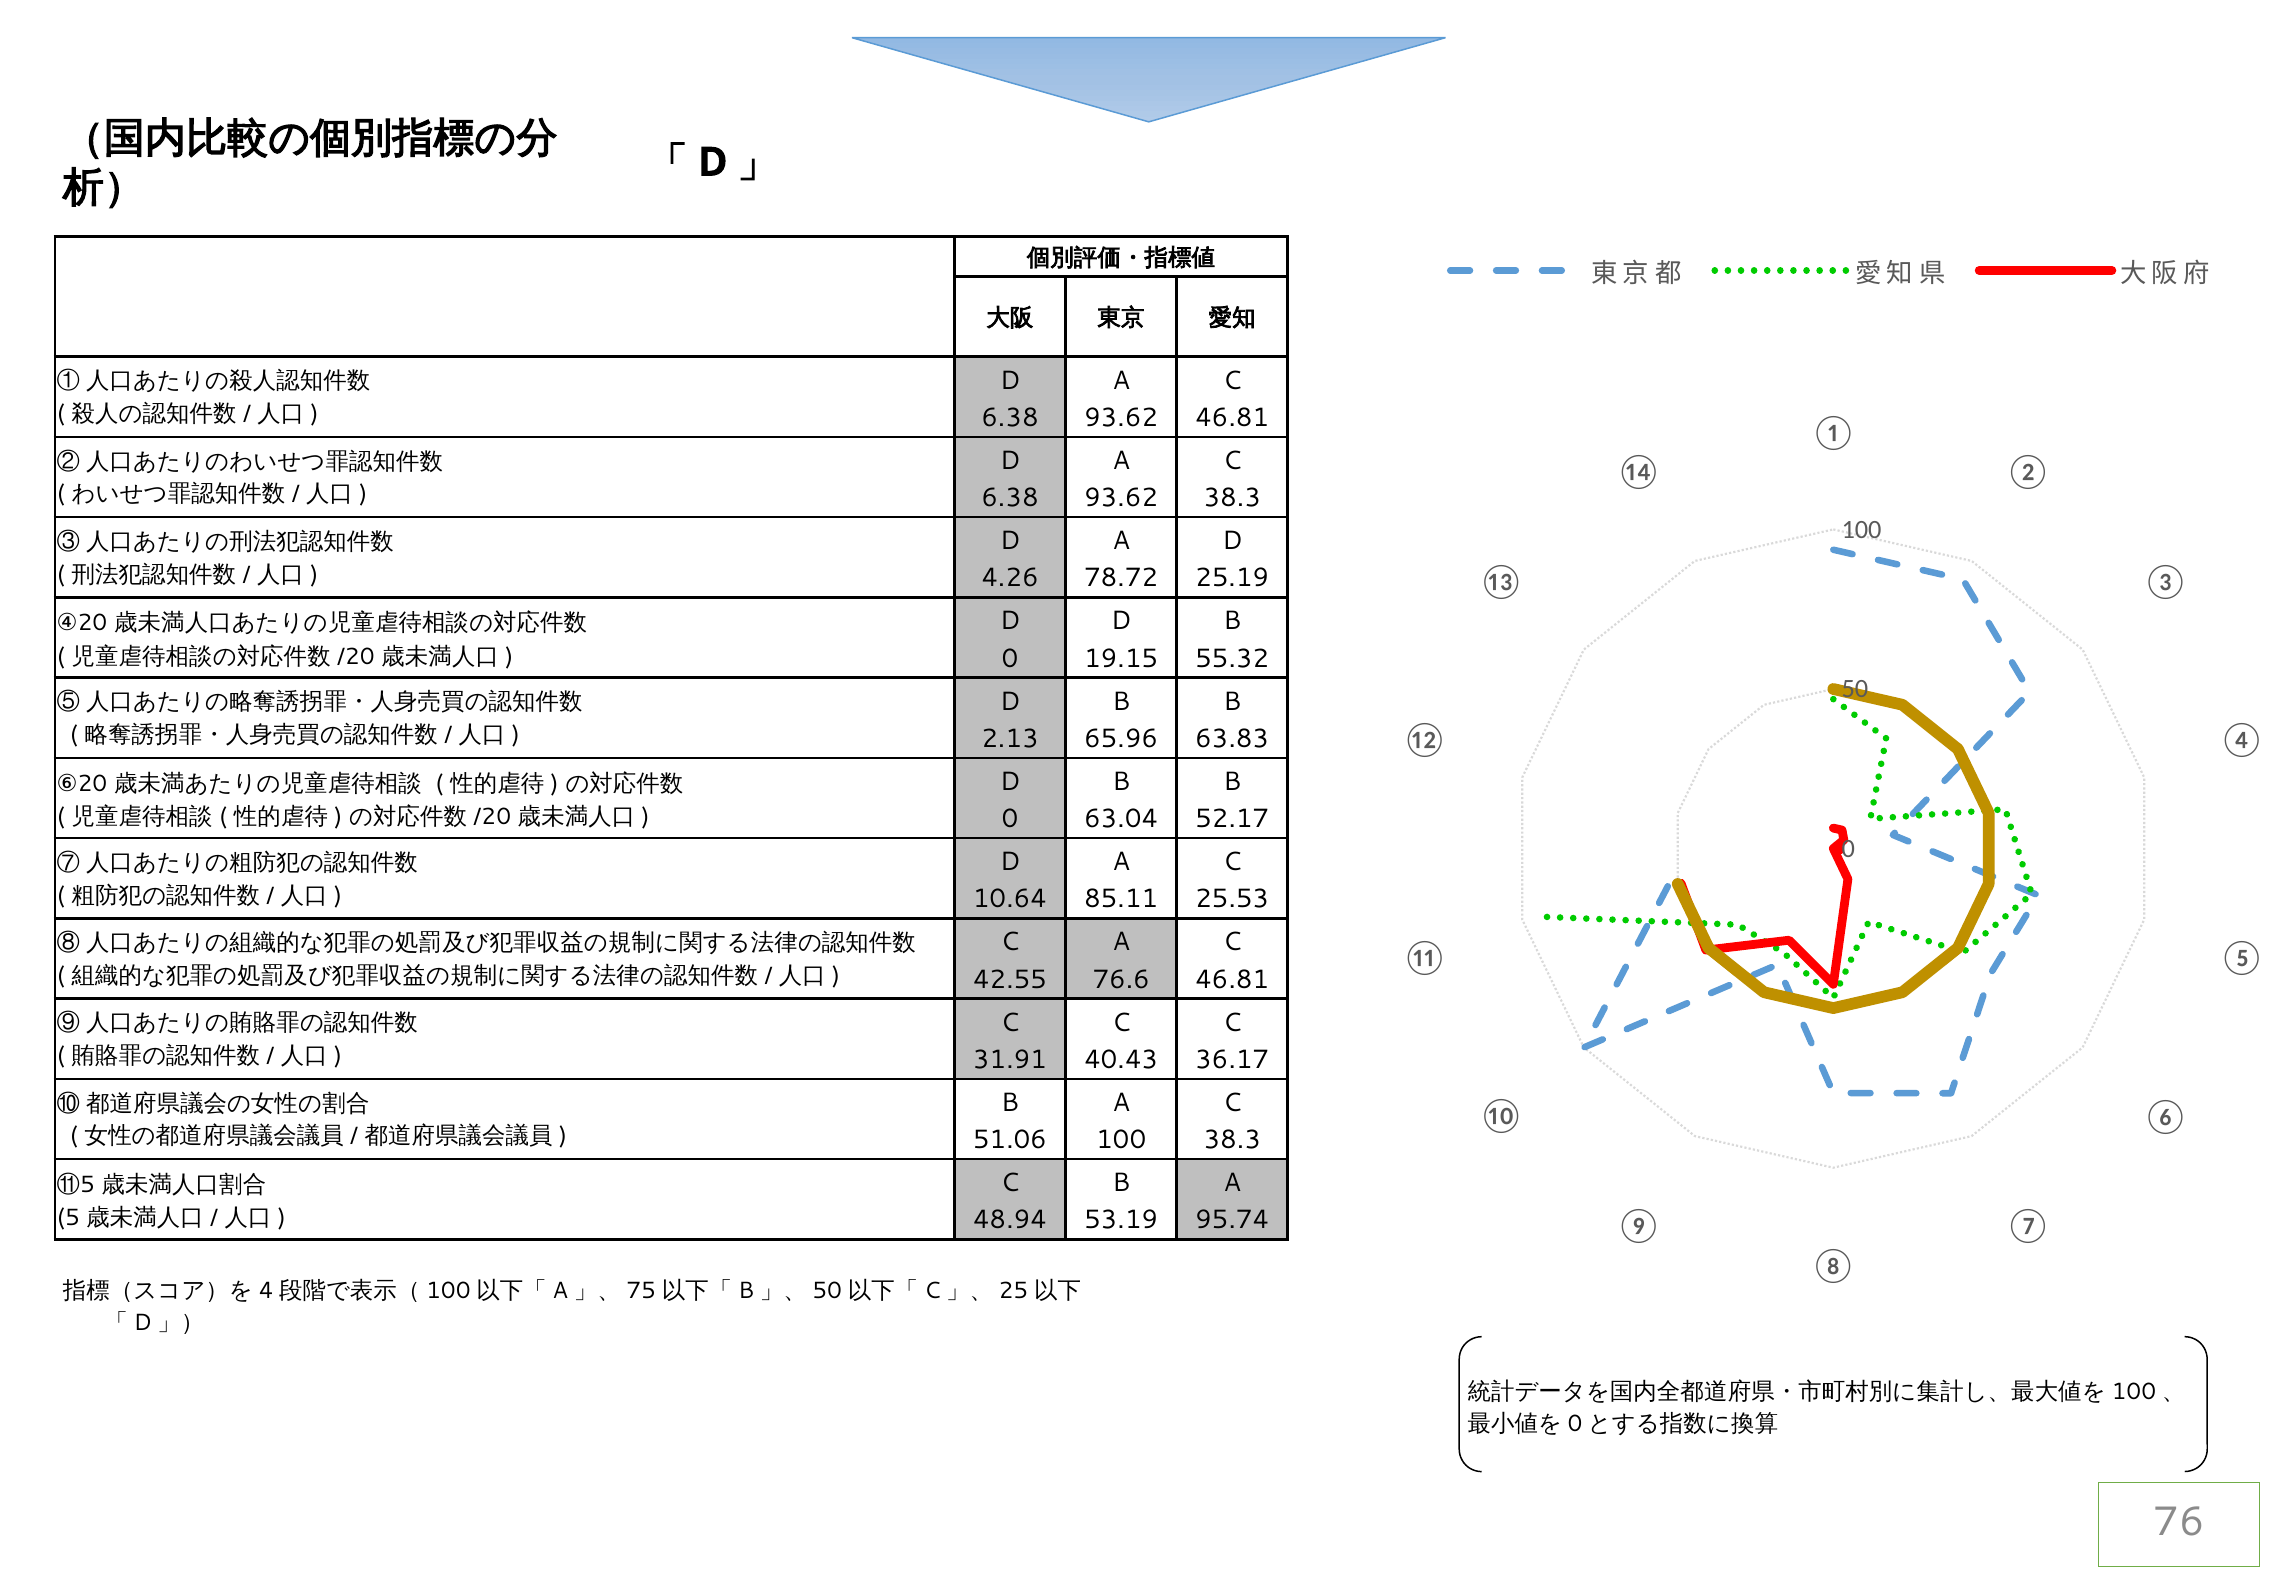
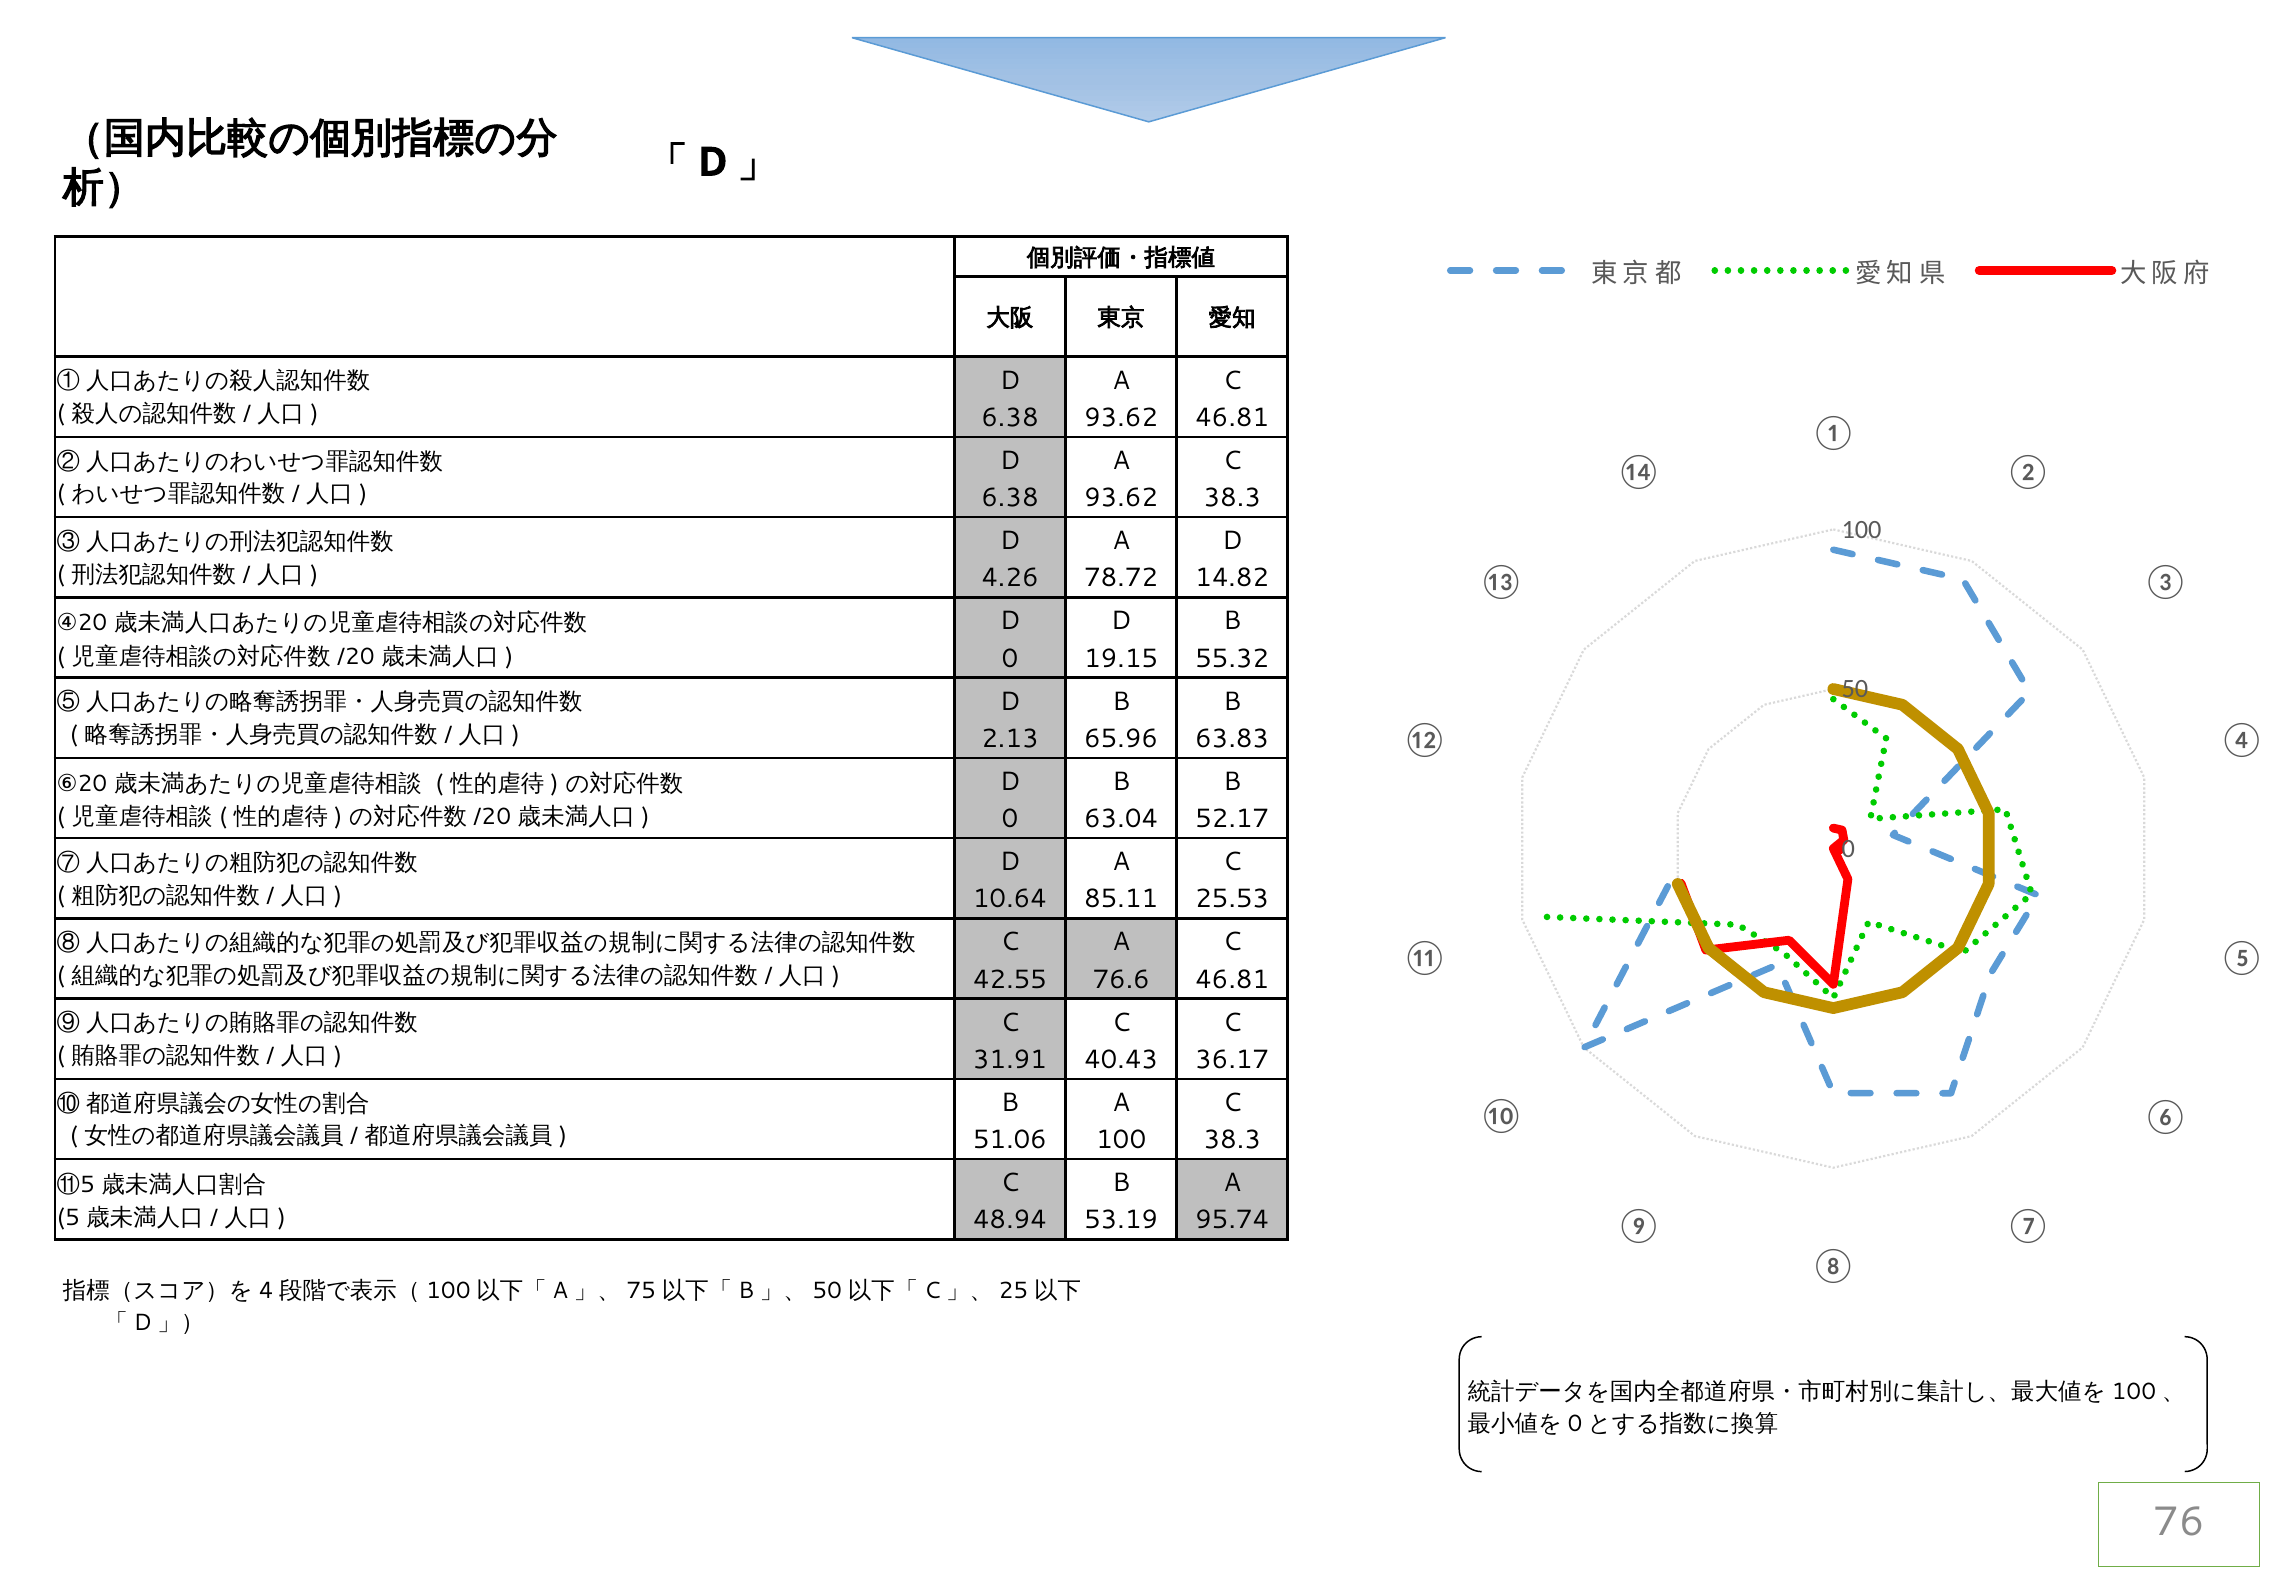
25.19: 25.19 -> 14.82
